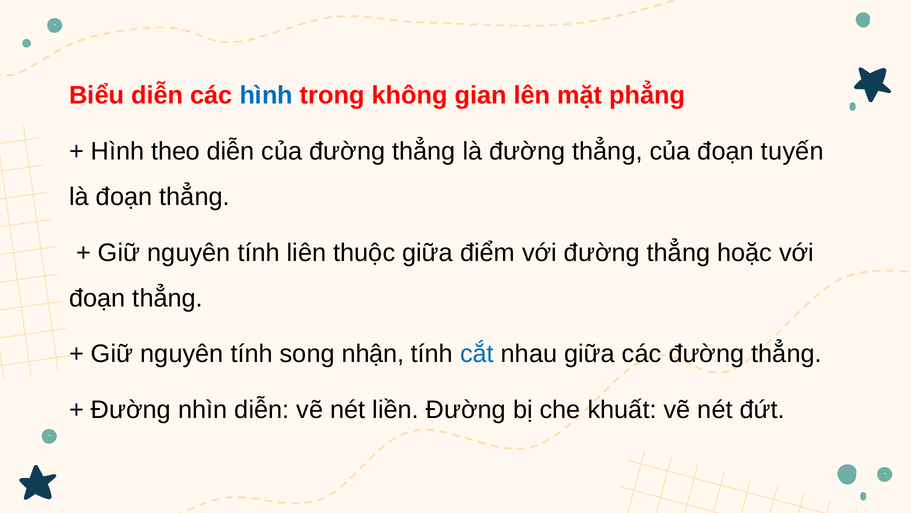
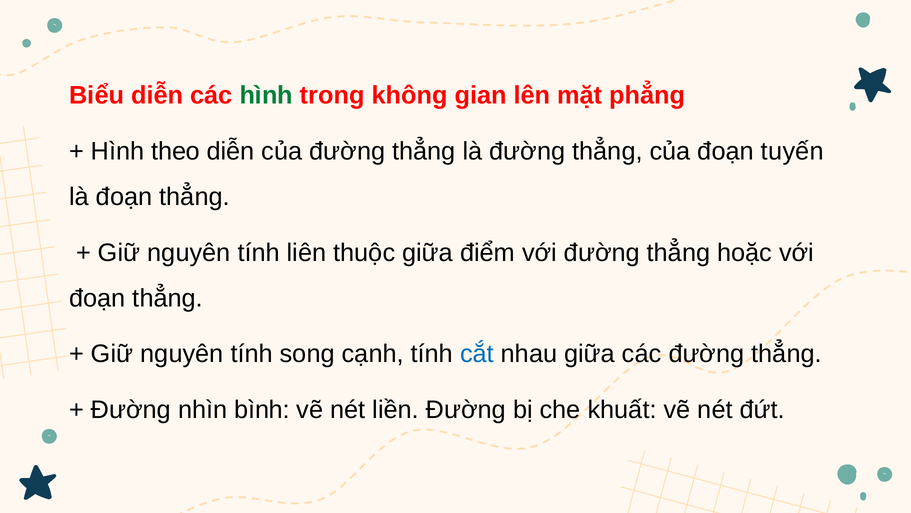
hình at (266, 96) colour: blue -> green
nhận: nhận -> cạnh
nhìn diễn: diễn -> bình
